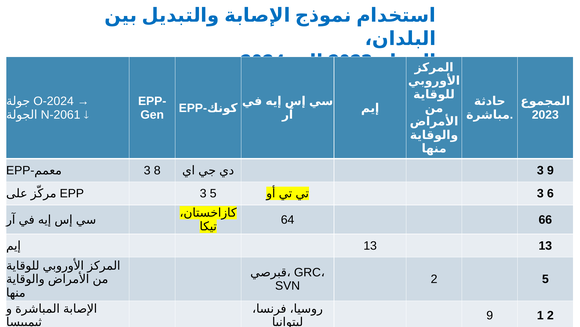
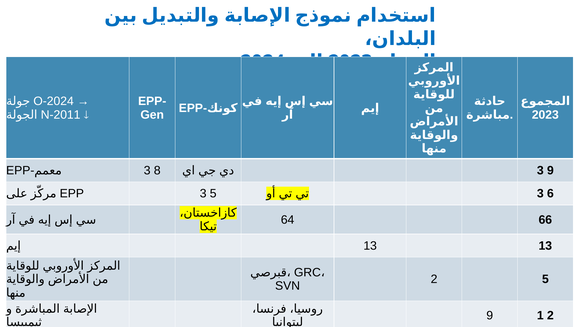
N-2061: N-2061 -> N-2011
